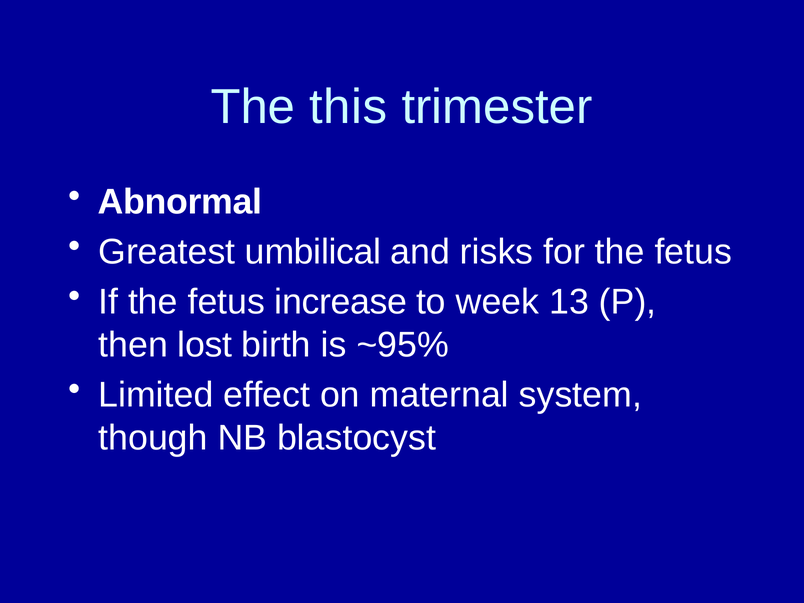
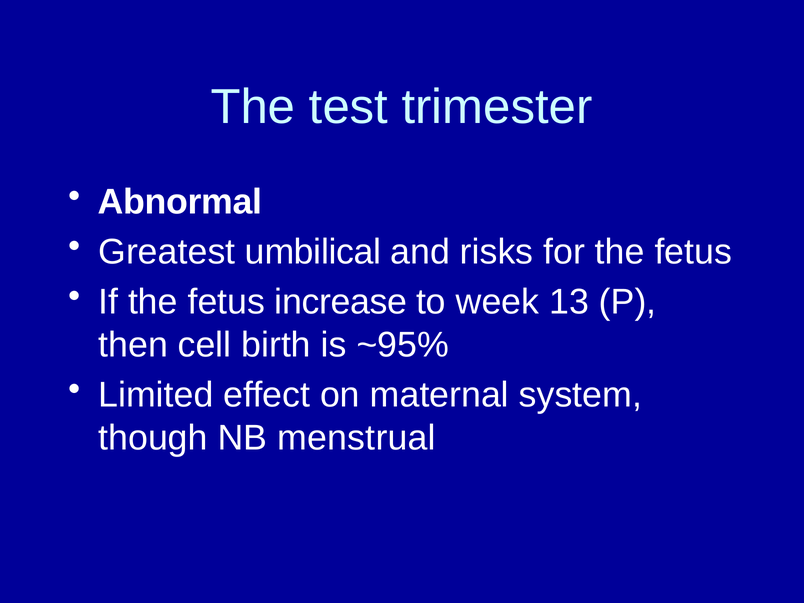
this: this -> test
lost: lost -> cell
blastocyst: blastocyst -> menstrual
